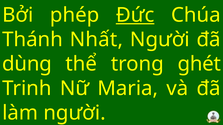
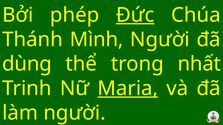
Nhất: Nhất -> Mình
ghét: ghét -> nhất
Maria underline: none -> present
